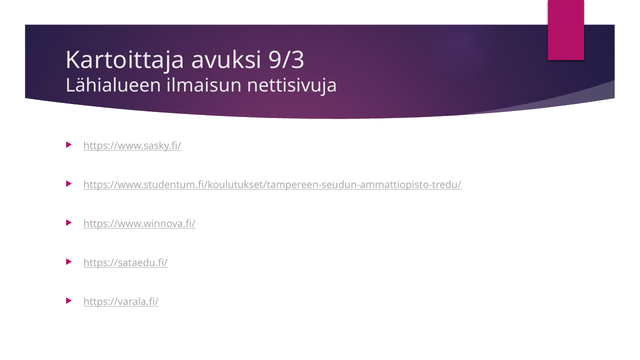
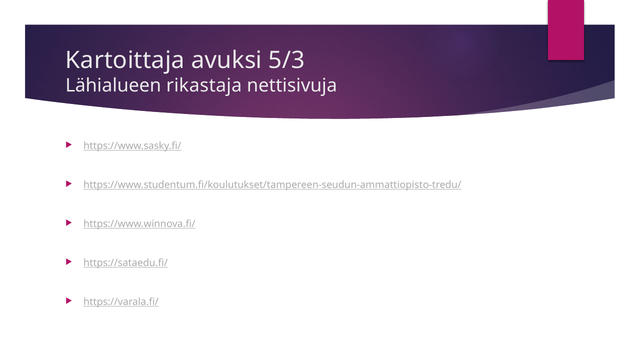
9/3: 9/3 -> 5/3
ilmaisun: ilmaisun -> rikastaja
